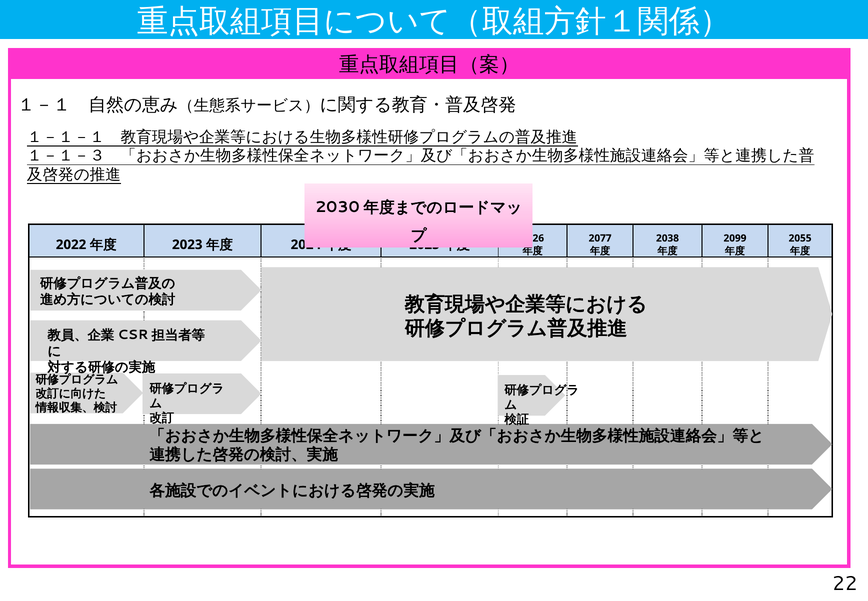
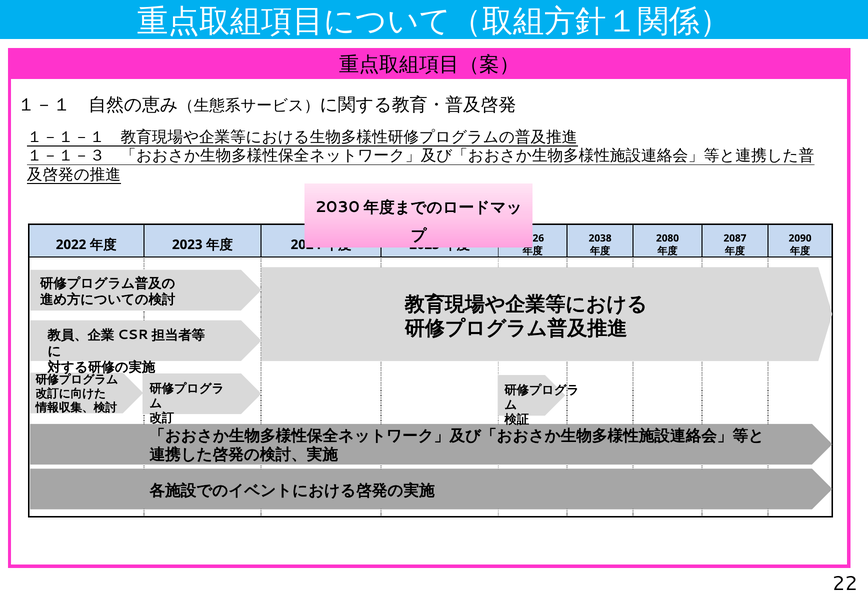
2077: 2077 -> 2038
2038: 2038 -> 2080
2099: 2099 -> 2087
2055: 2055 -> 2090
